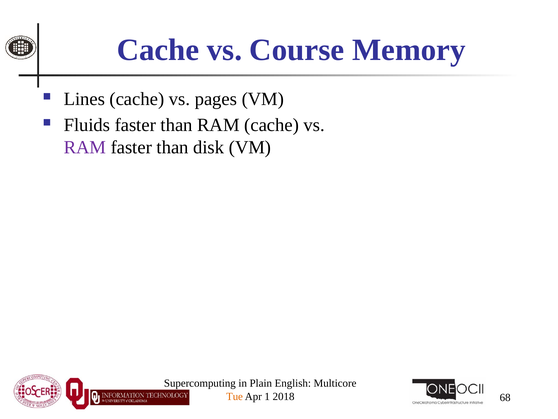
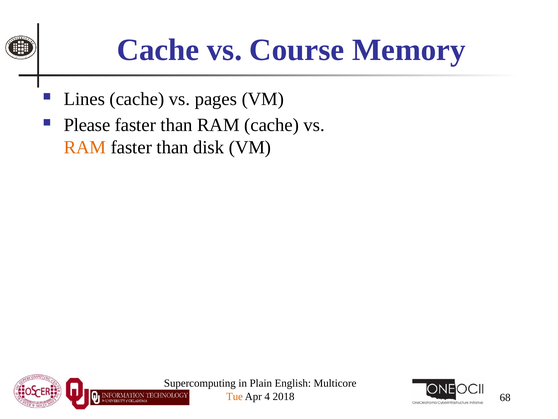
Fluids: Fluids -> Please
RAM at (85, 147) colour: purple -> orange
1: 1 -> 4
